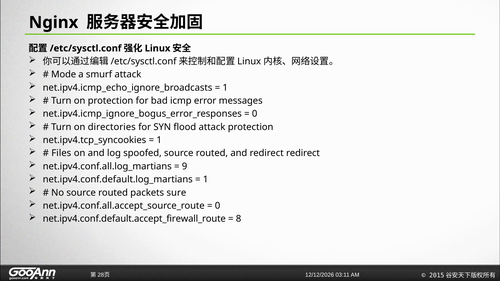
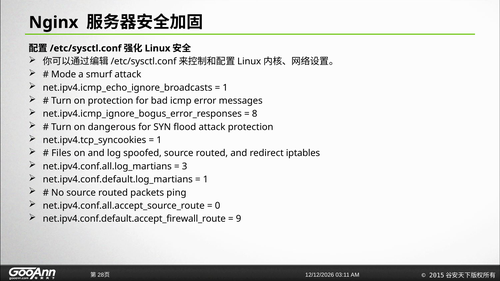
0 at (255, 114): 0 -> 8
directories: directories -> dangerous
redirect redirect: redirect -> iptables
9: 9 -> 3
sure: sure -> ping
8: 8 -> 9
